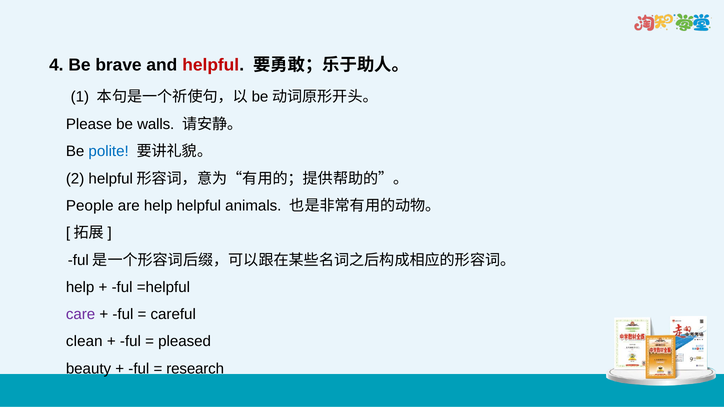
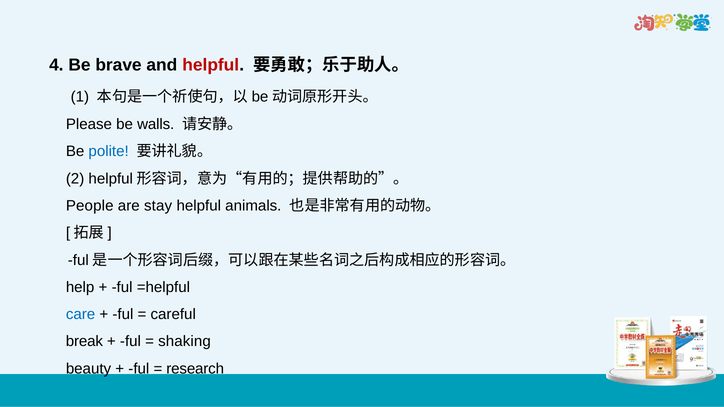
are help: help -> stay
care colour: purple -> blue
clean: clean -> break
pleased: pleased -> shaking
